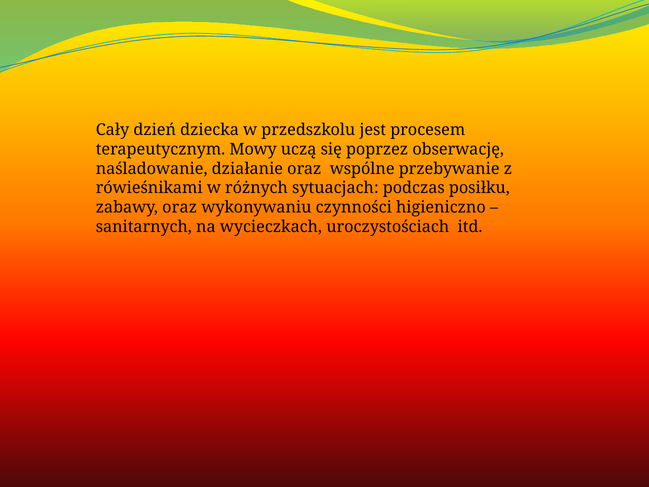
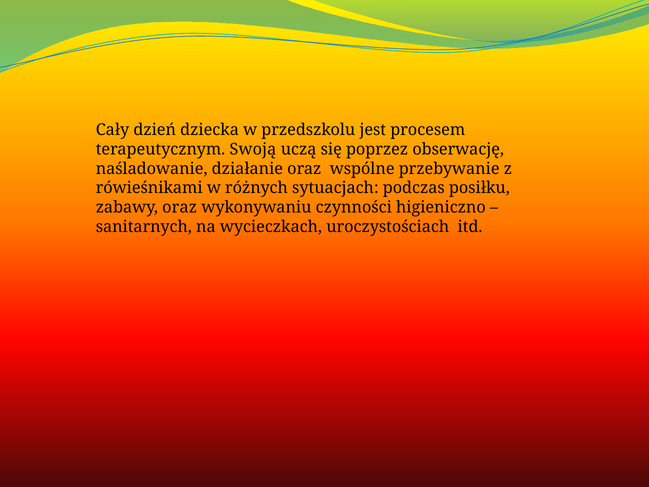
Mowy: Mowy -> Swoją
